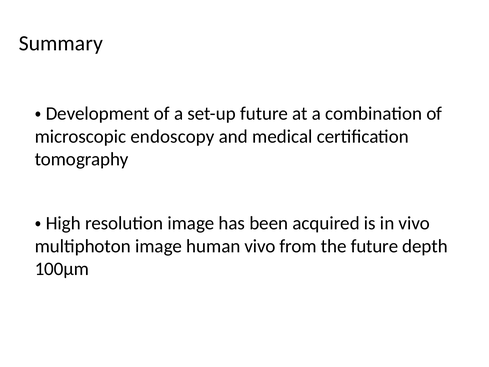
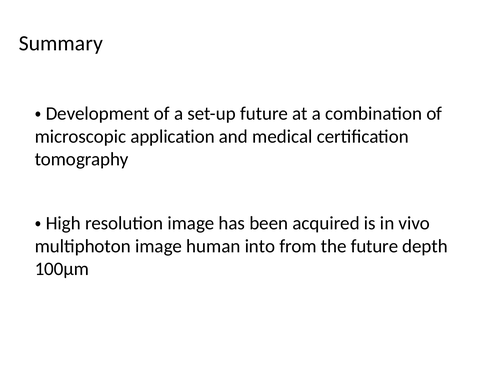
endoscopy: endoscopy -> application
human vivo: vivo -> into
